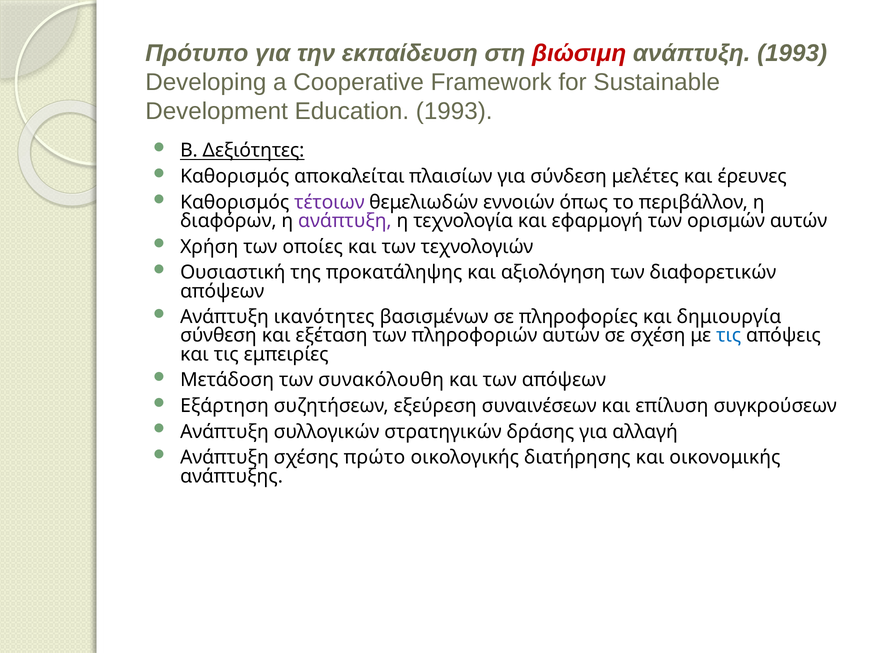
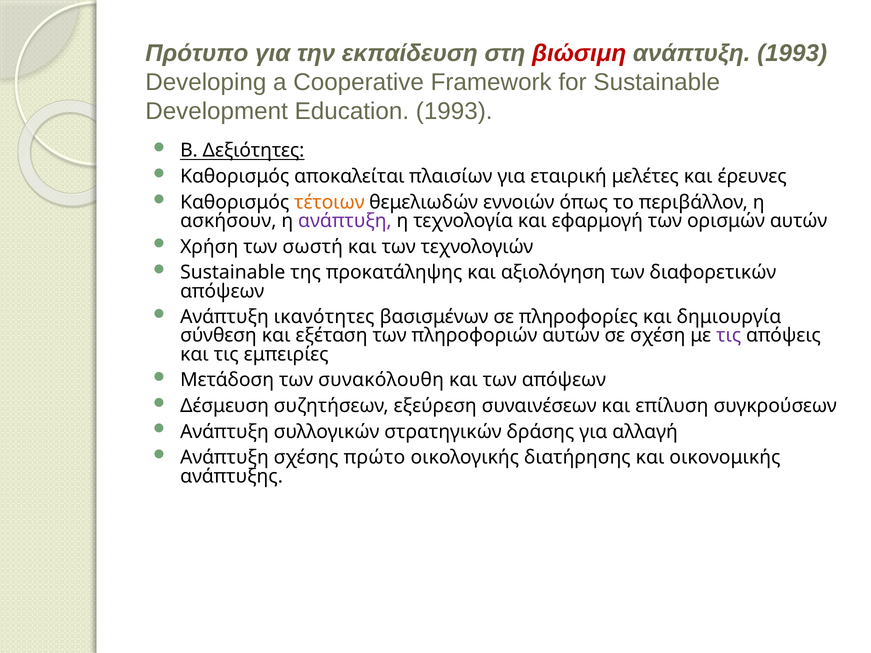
σύνδεση: σύνδεση -> εταιρική
τέτοιων colour: purple -> orange
διαφόρων: διαφόρων -> ασκήσουν
οποίες: οποίες -> σωστή
Ουσιαστική at (233, 273): Ουσιαστική -> Sustainable
τις at (729, 336) colour: blue -> purple
Εξάρτηση: Εξάρτηση -> Δέσμευση
